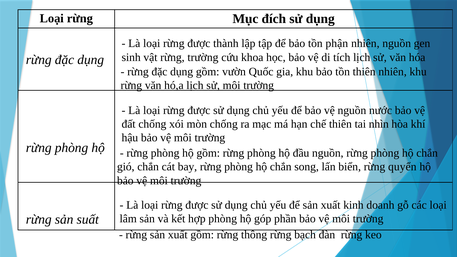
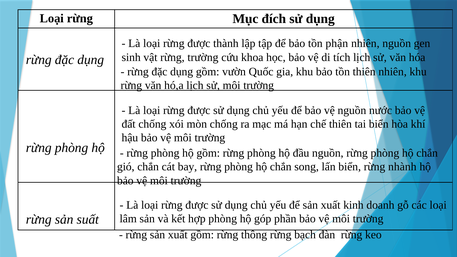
tai nhìn: nhìn -> biển
quyển: quyển -> nhành
